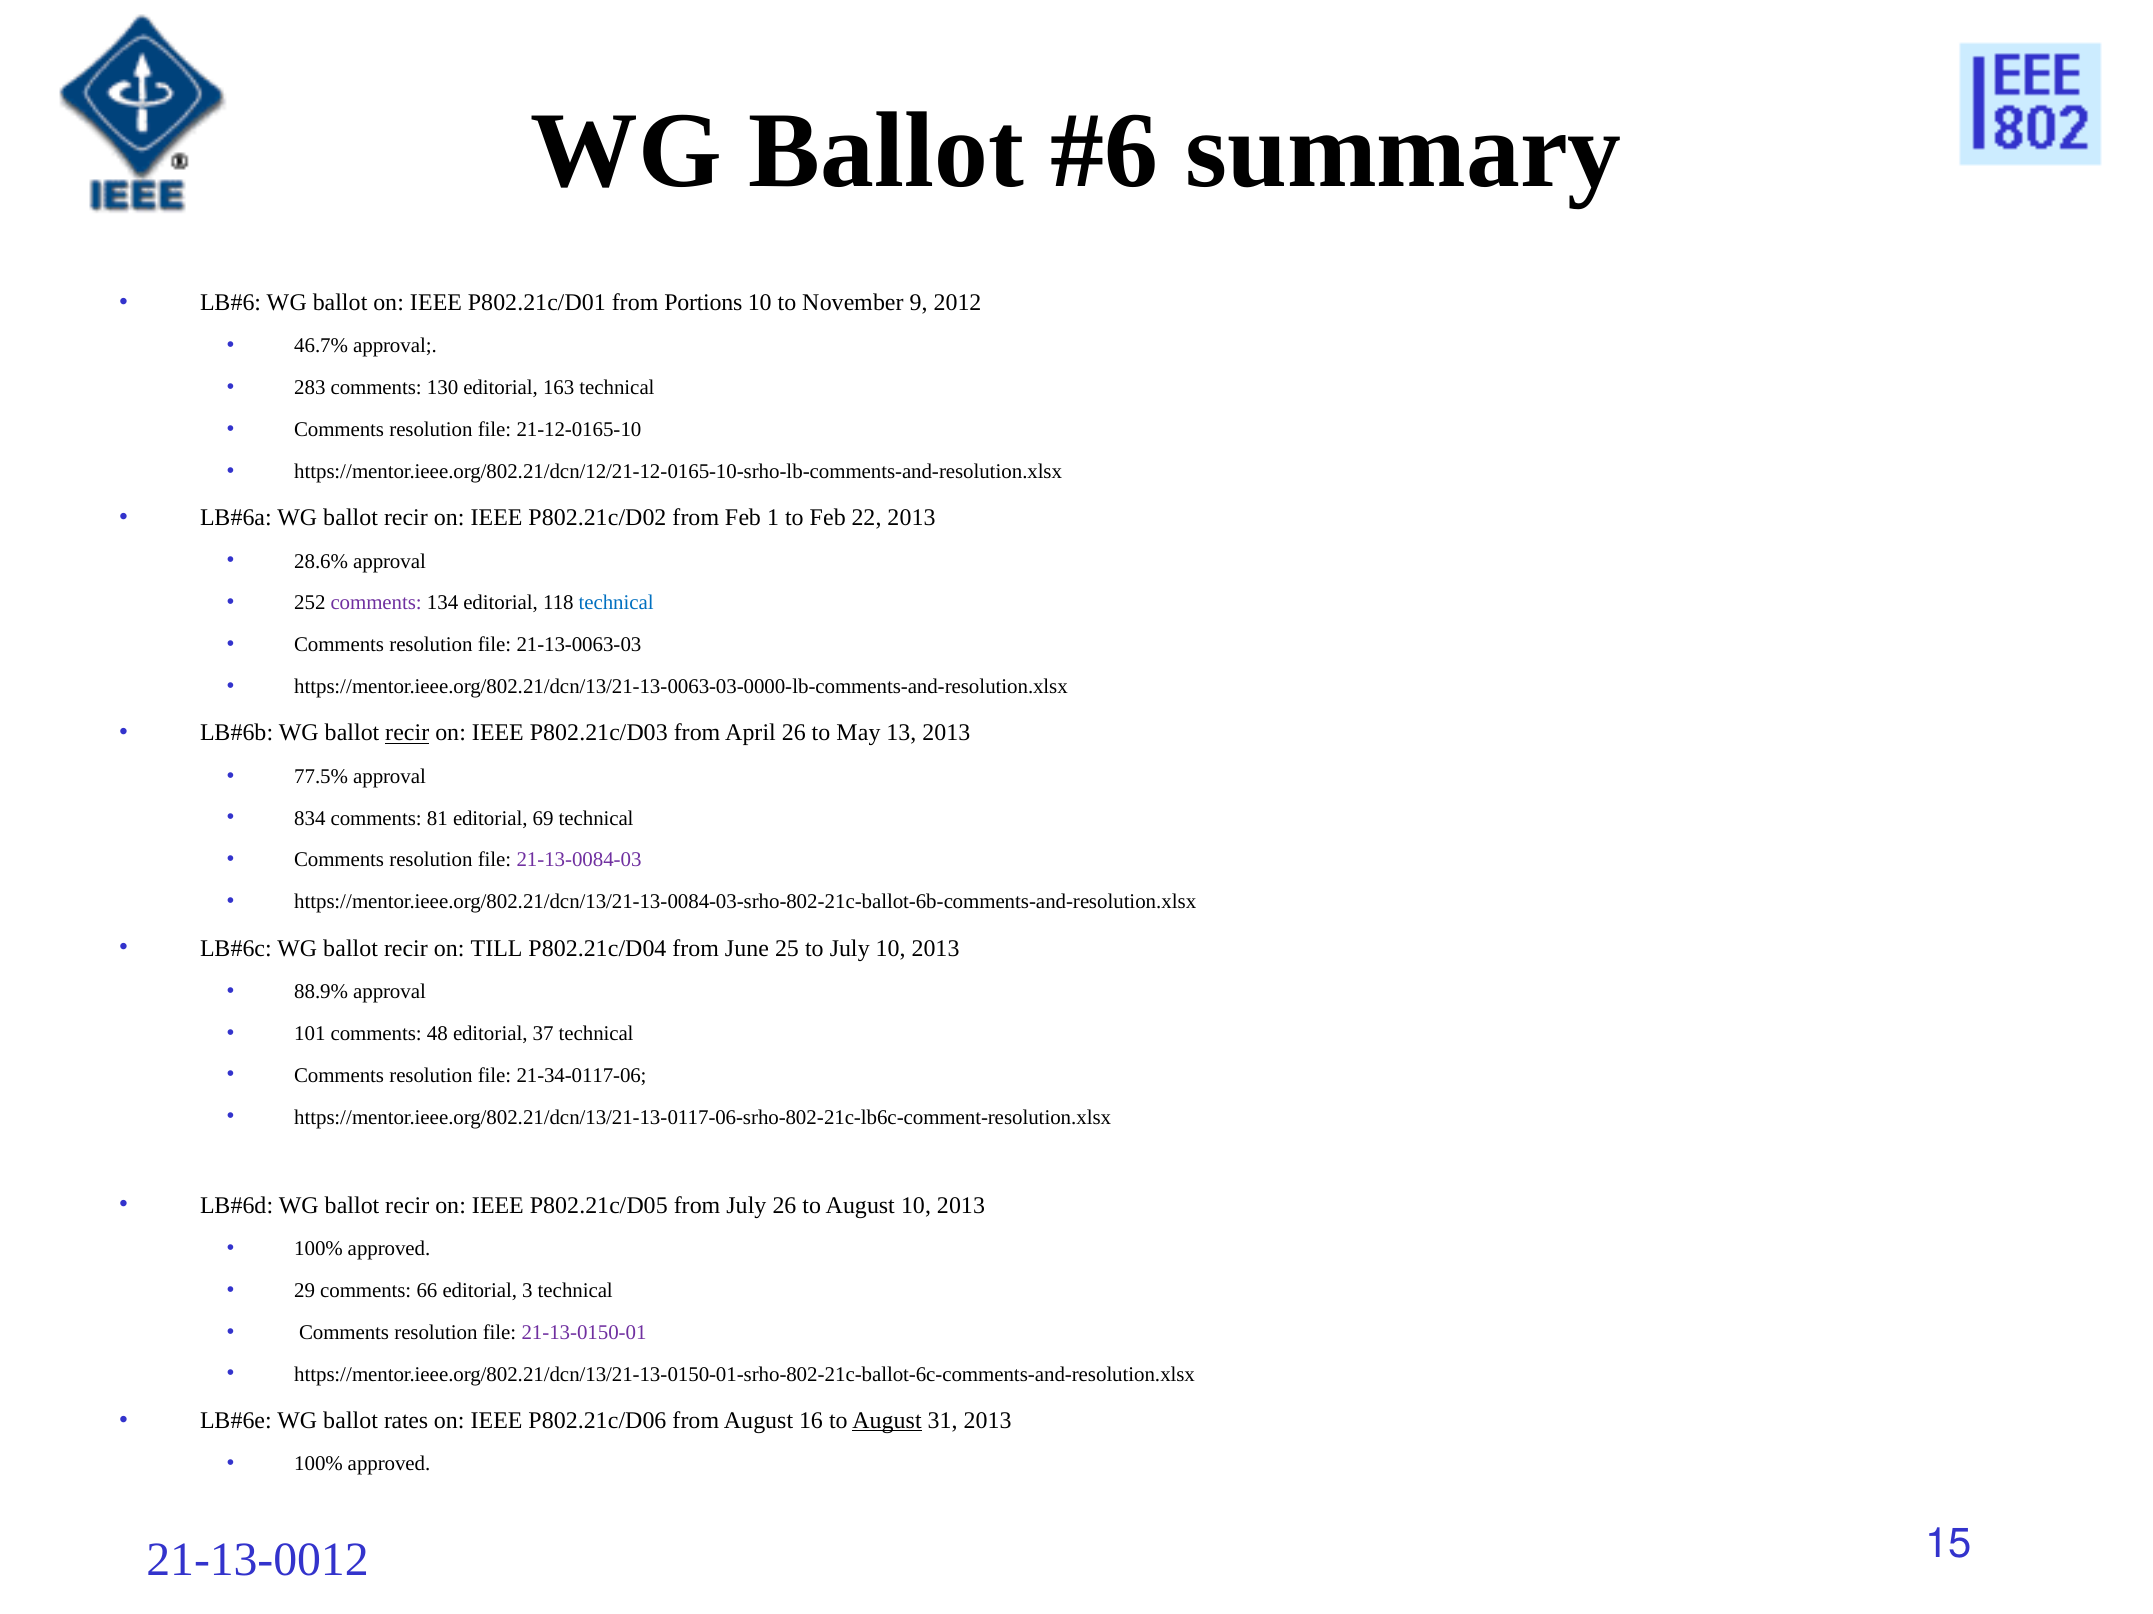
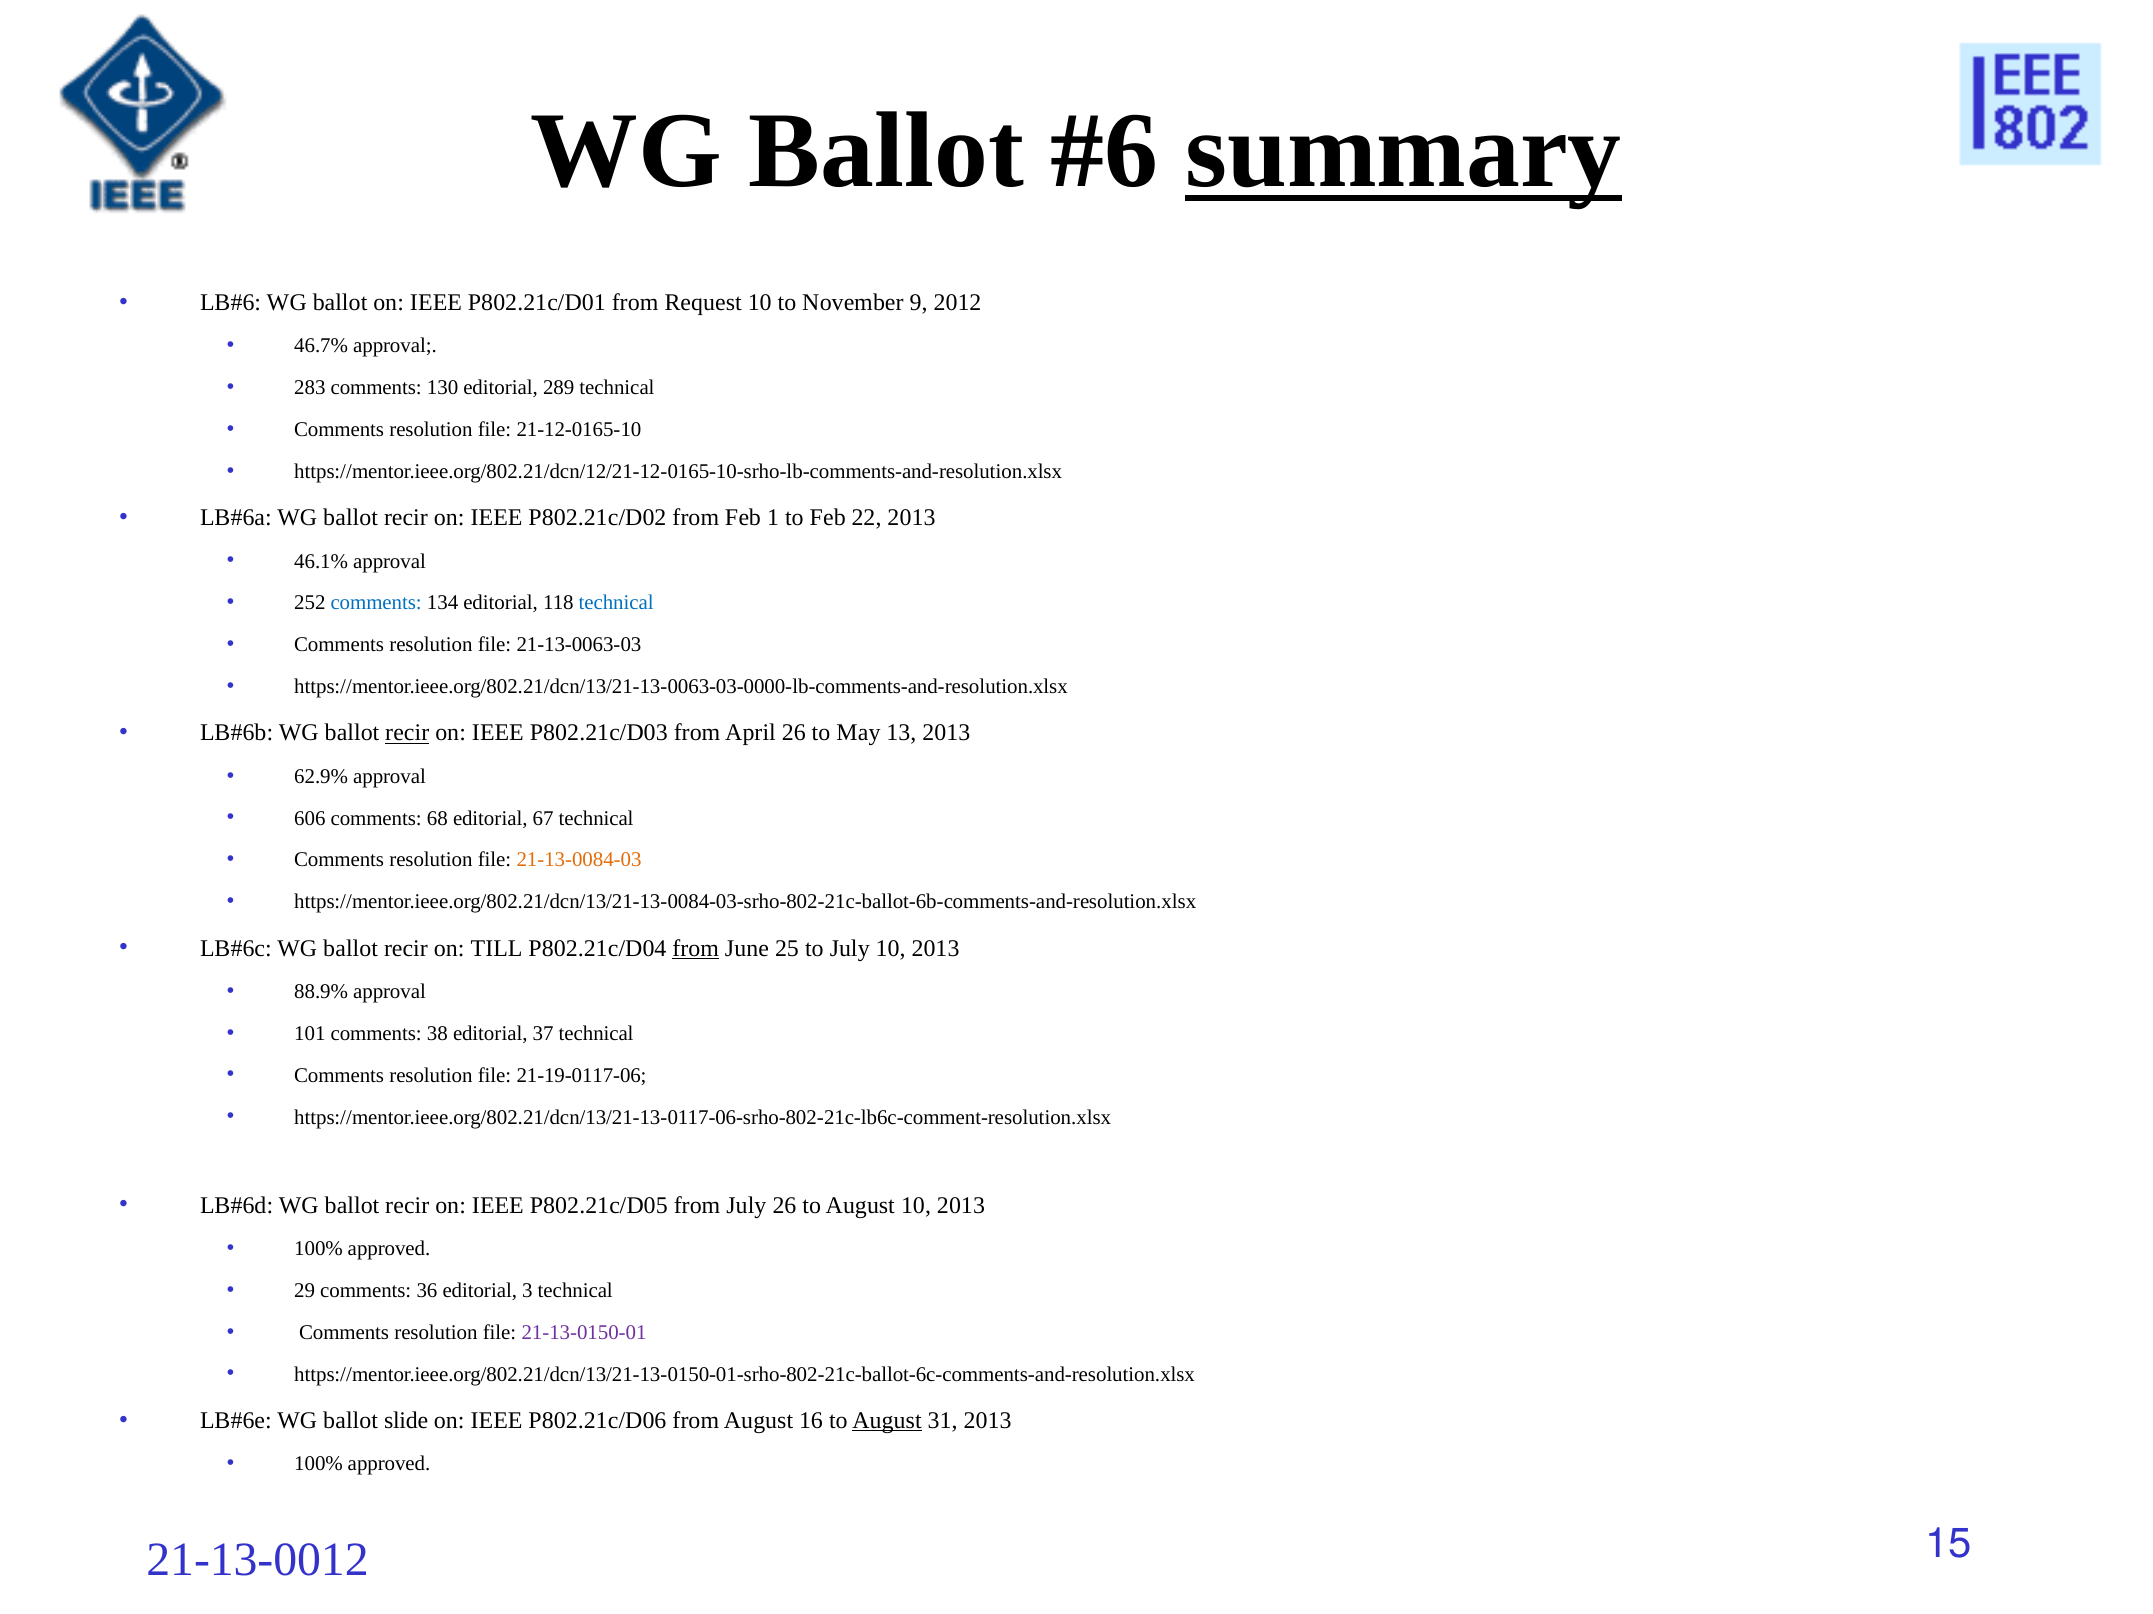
summary underline: none -> present
Portions: Portions -> Request
163: 163 -> 289
28.6%: 28.6% -> 46.1%
comments at (376, 603) colour: purple -> blue
77.5%: 77.5% -> 62.9%
834: 834 -> 606
81: 81 -> 68
69: 69 -> 67
21-13-0084-03 colour: purple -> orange
from at (696, 949) underline: none -> present
48: 48 -> 38
21-34-0117-06: 21-34-0117-06 -> 21-19-0117-06
66: 66 -> 36
rates: rates -> slide
